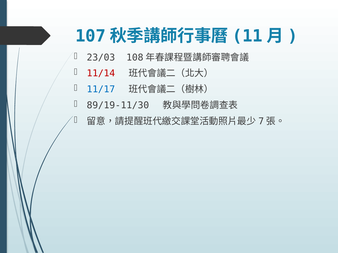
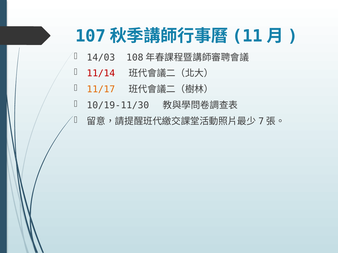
23/03: 23/03 -> 14/03
11/17 colour: blue -> orange
89/19-11/30: 89/19-11/30 -> 10/19-11/30
